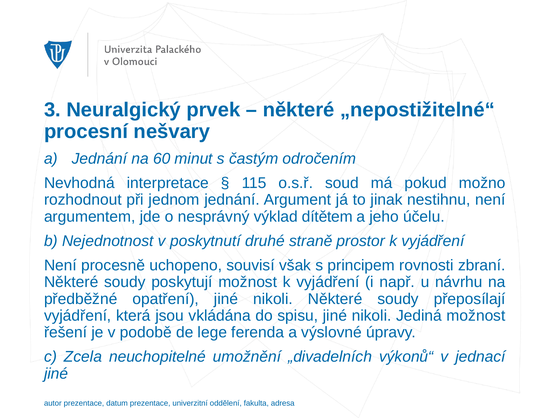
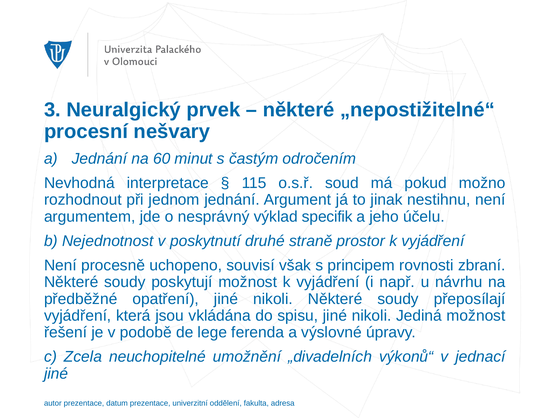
dítětem: dítětem -> specifik
